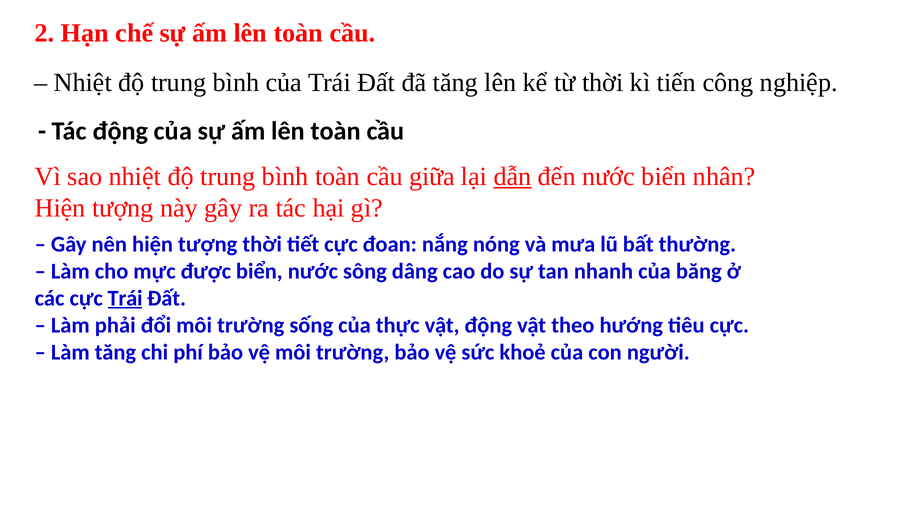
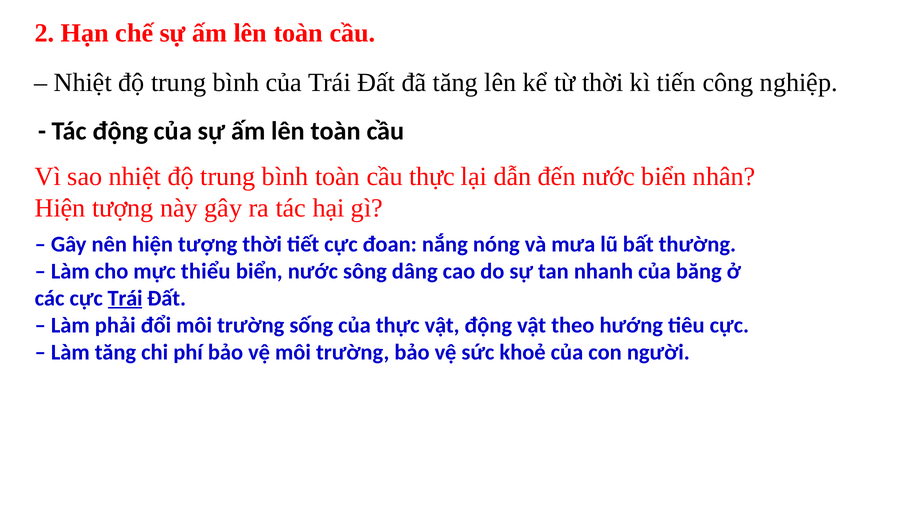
cầu giữa: giữa -> thực
dẫn underline: present -> none
được: được -> thiểu
